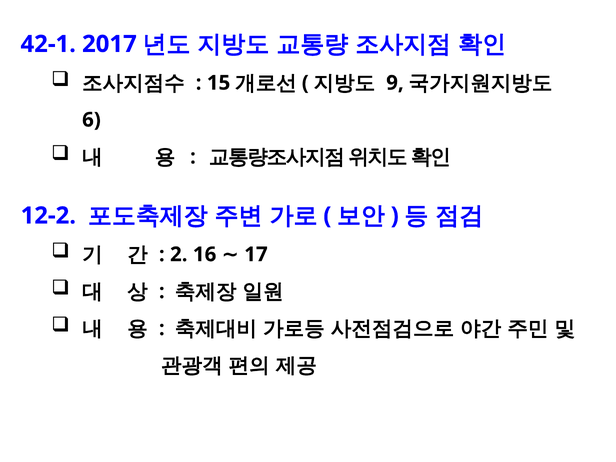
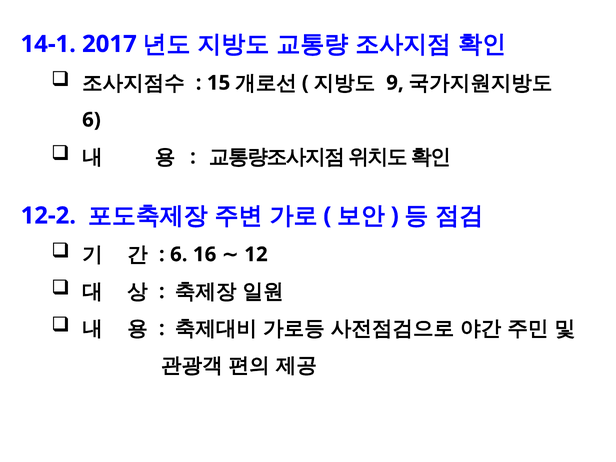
42-1: 42-1 -> 14-1
2 at (179, 254): 2 -> 6
17: 17 -> 12
